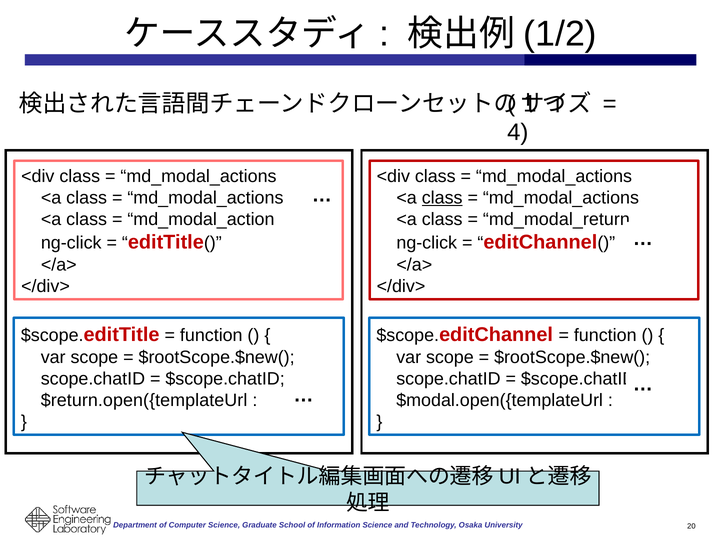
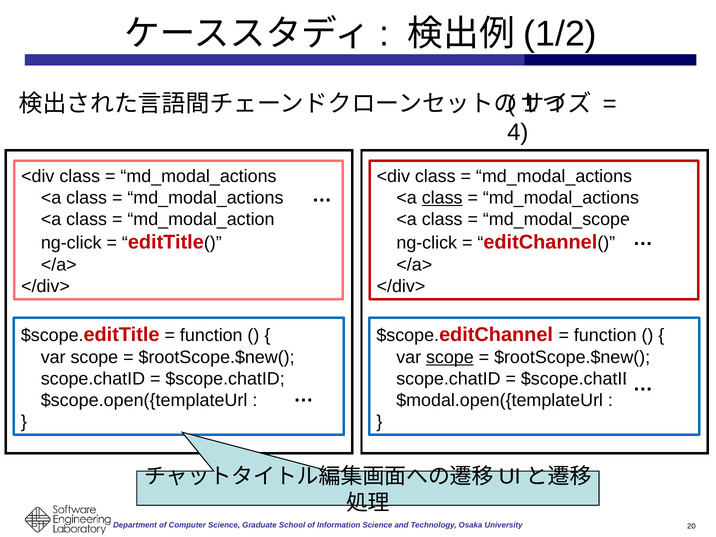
md_modal_return: md_modal_return -> md_modal_scope
scope at (450, 357) underline: none -> present
$return.open({templateUrl: $return.open({templateUrl -> $scope.open({templateUrl
